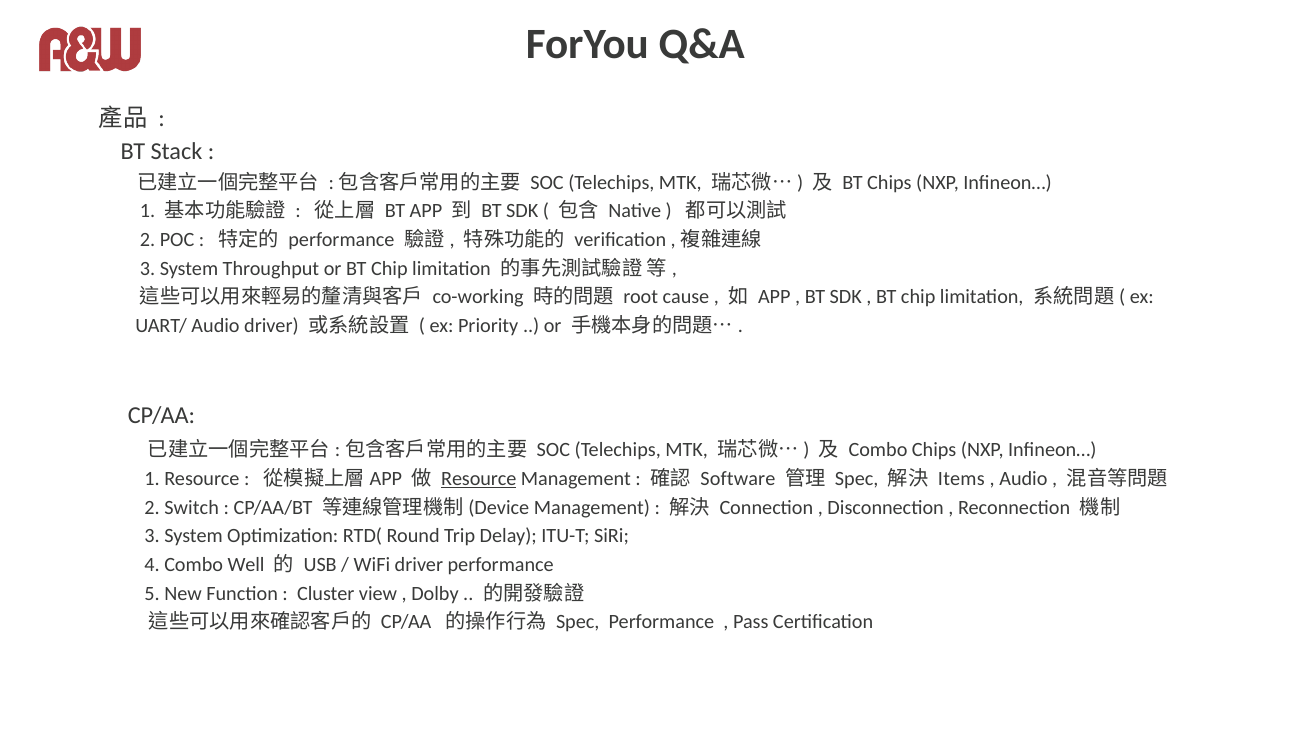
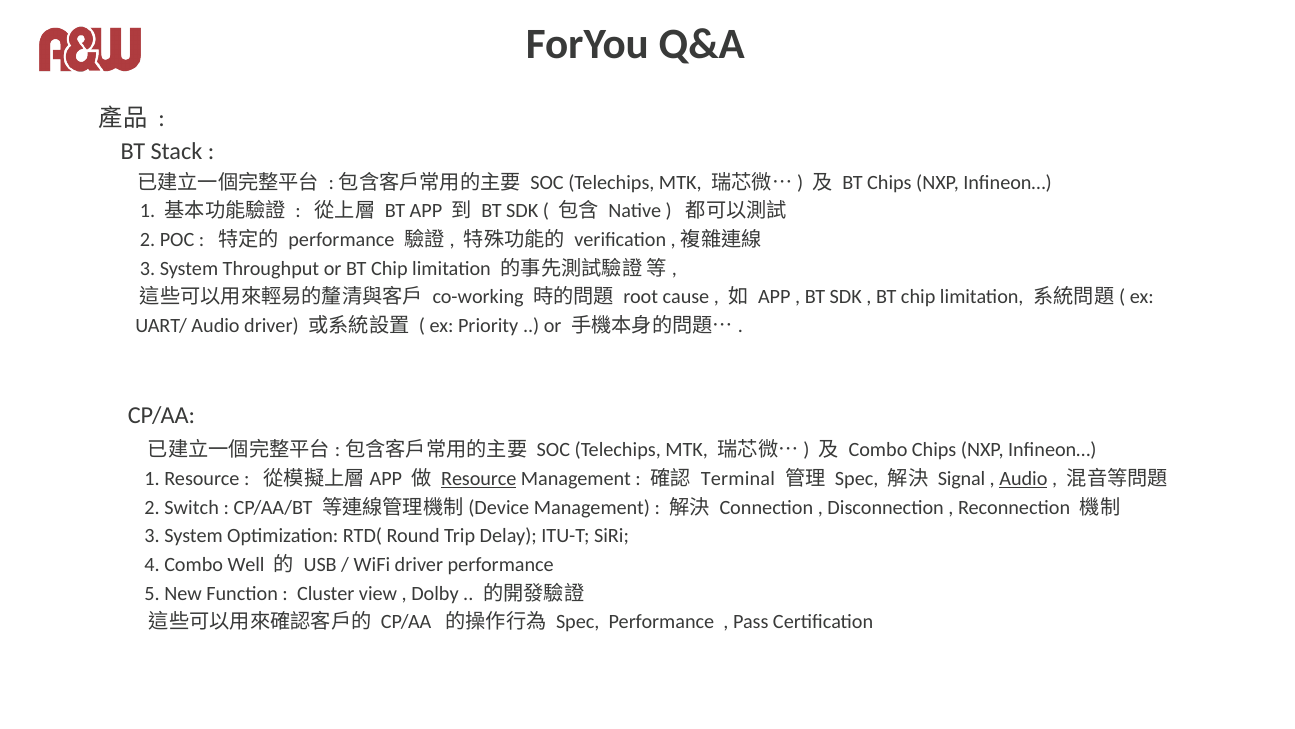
Software: Software -> Terminal
Items: Items -> Signal
Audio at (1023, 479) underline: none -> present
